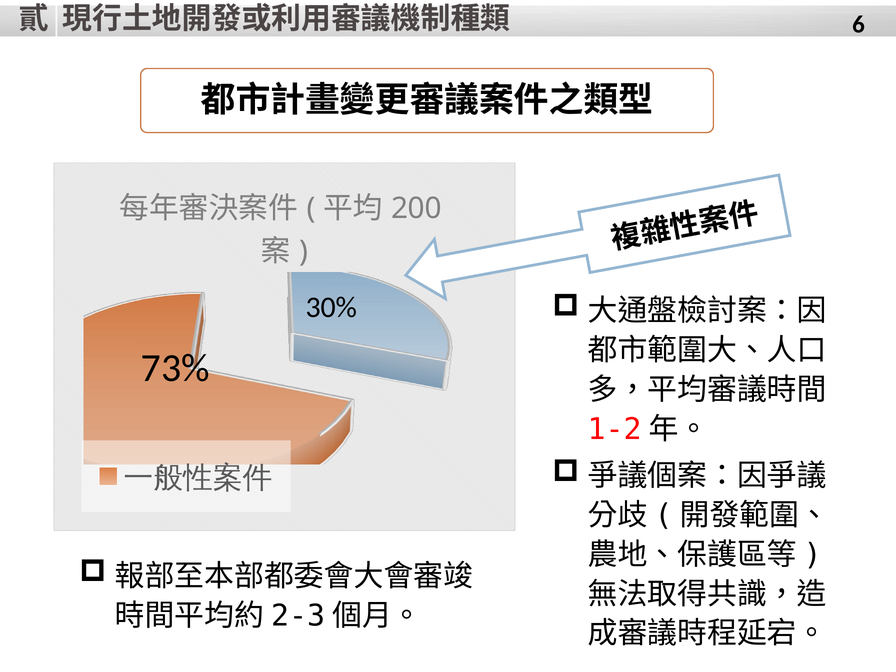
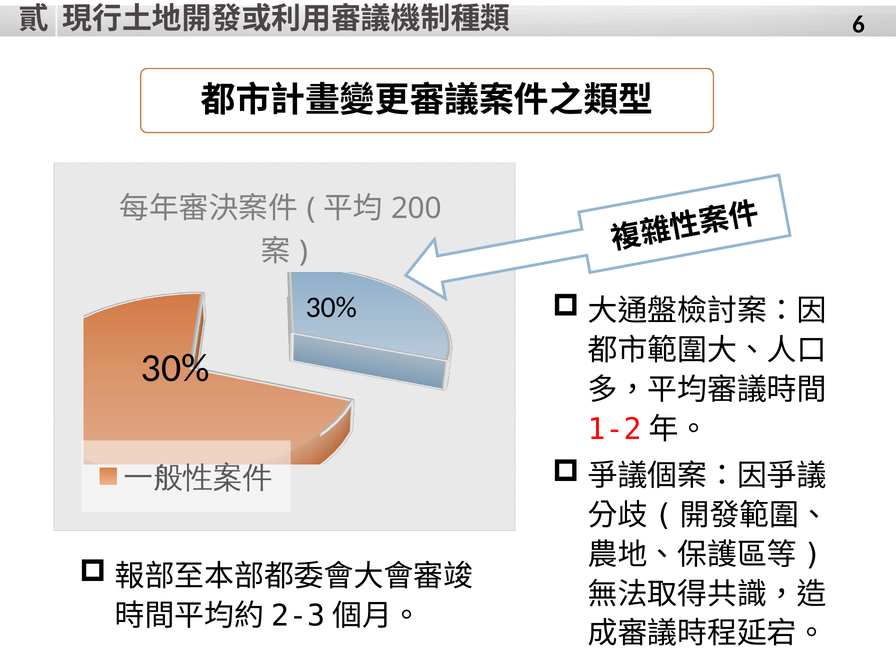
73% at (175, 368): 73% -> 30%
